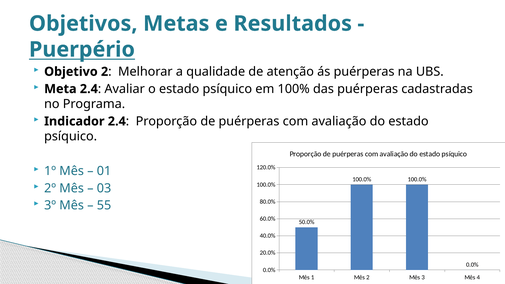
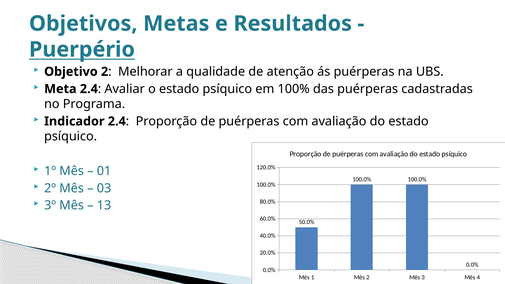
55: 55 -> 13
